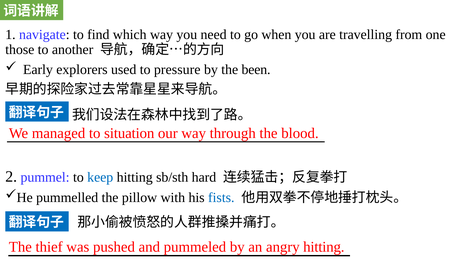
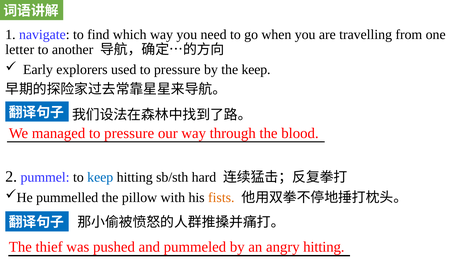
those: those -> letter
the been: been -> keep
managed to situation: situation -> pressure
fists colour: blue -> orange
